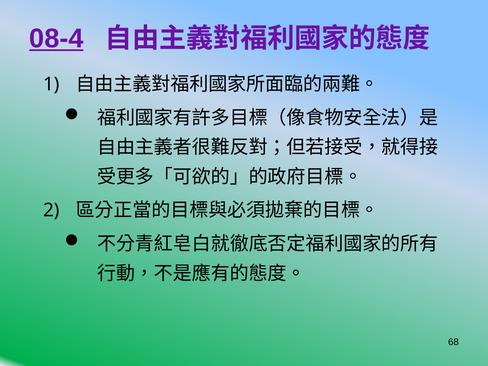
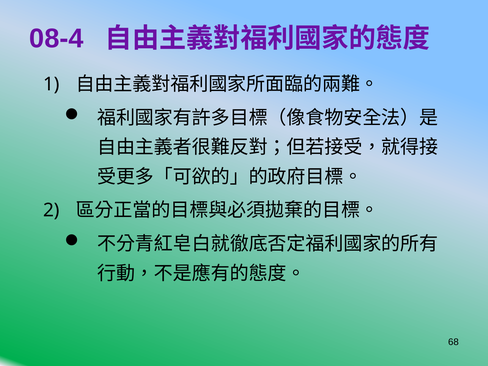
08-4 underline: present -> none
